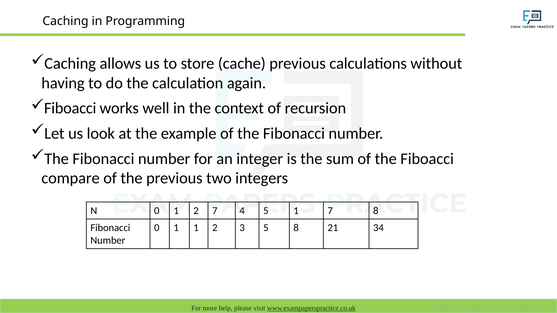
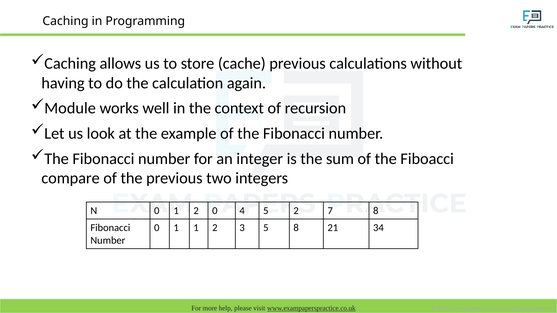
Fiboacci at (70, 108): Fiboacci -> Module
2 7: 7 -> 0
5 1: 1 -> 2
